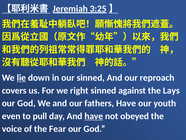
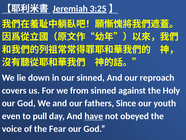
lie underline: present -> none
right: right -> from
Lays: Lays -> Holy
fathers Have: Have -> Since
